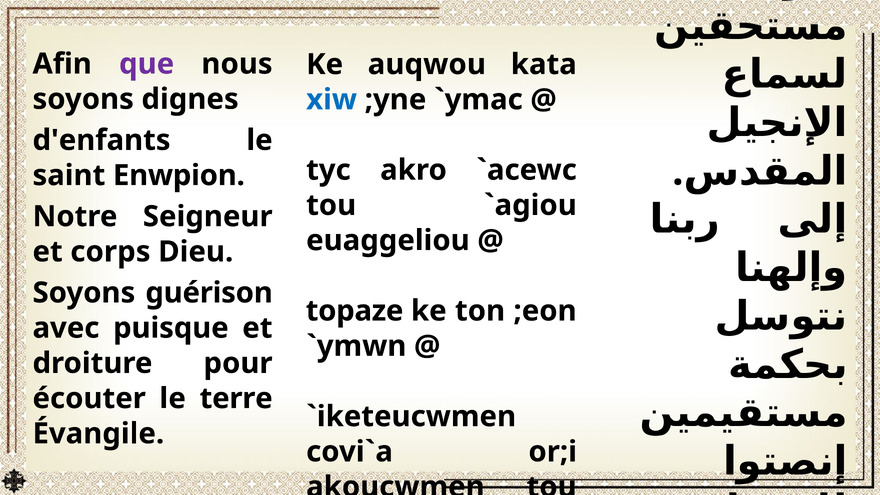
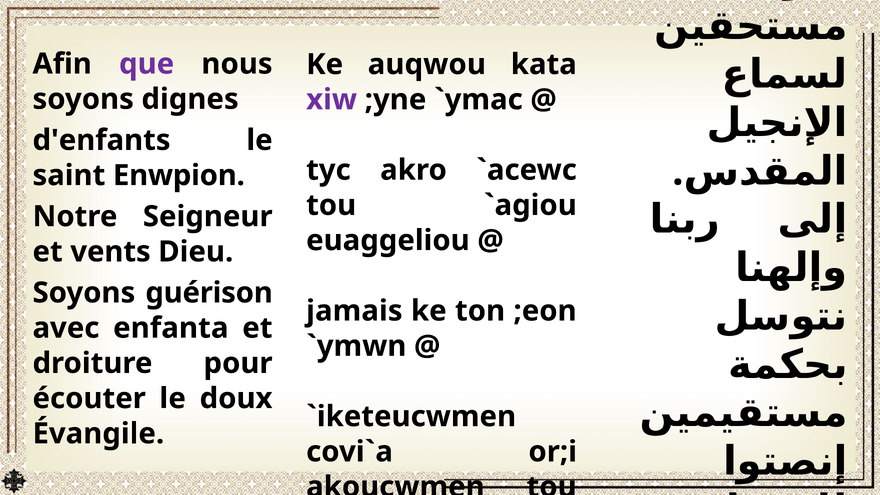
xiw colour: blue -> purple
corps: corps -> vents
topaze: topaze -> jamais
puisque: puisque -> enfanta
terre: terre -> doux
